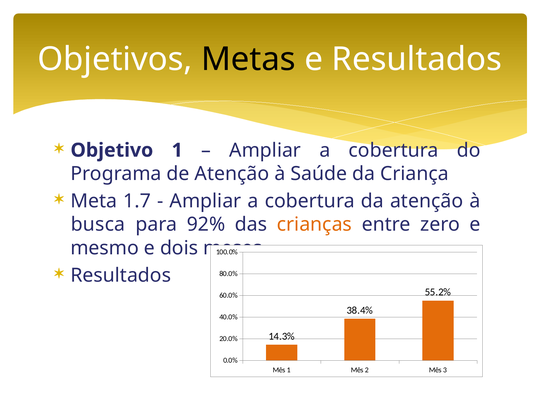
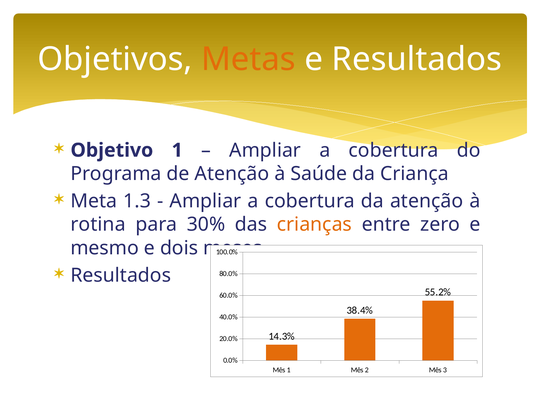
Metas colour: black -> orange
1.7: 1.7 -> 1.3
busca: busca -> rotina
92%: 92% -> 30%
